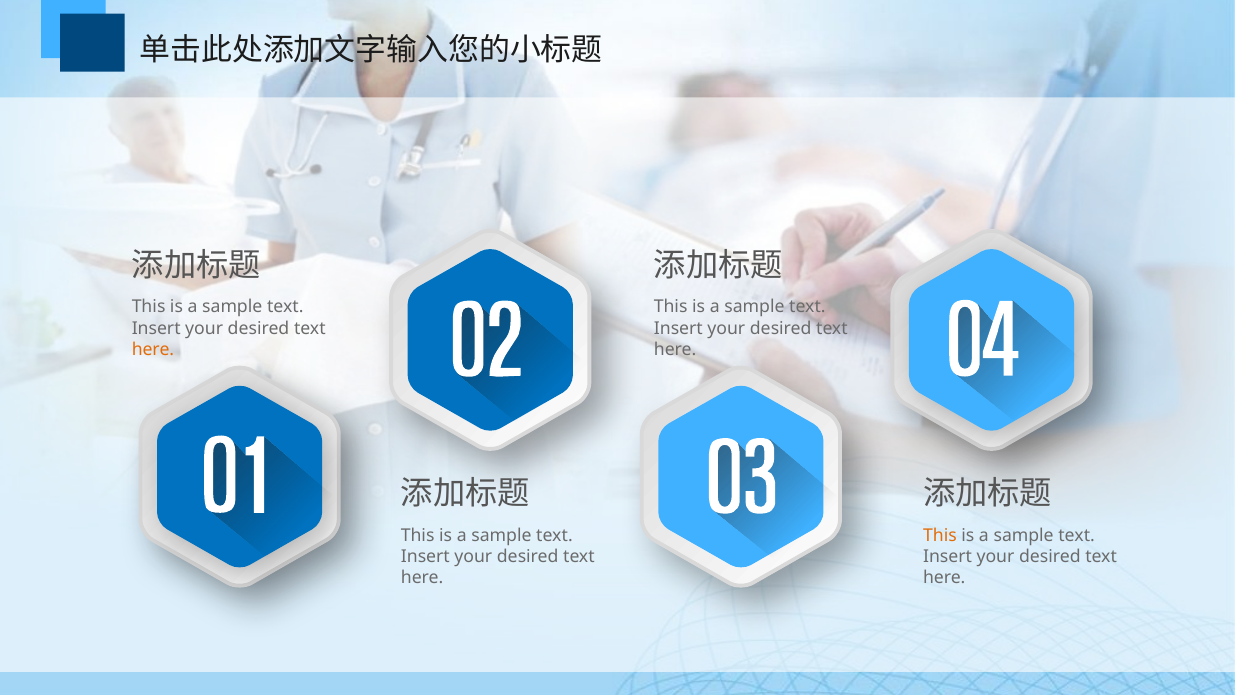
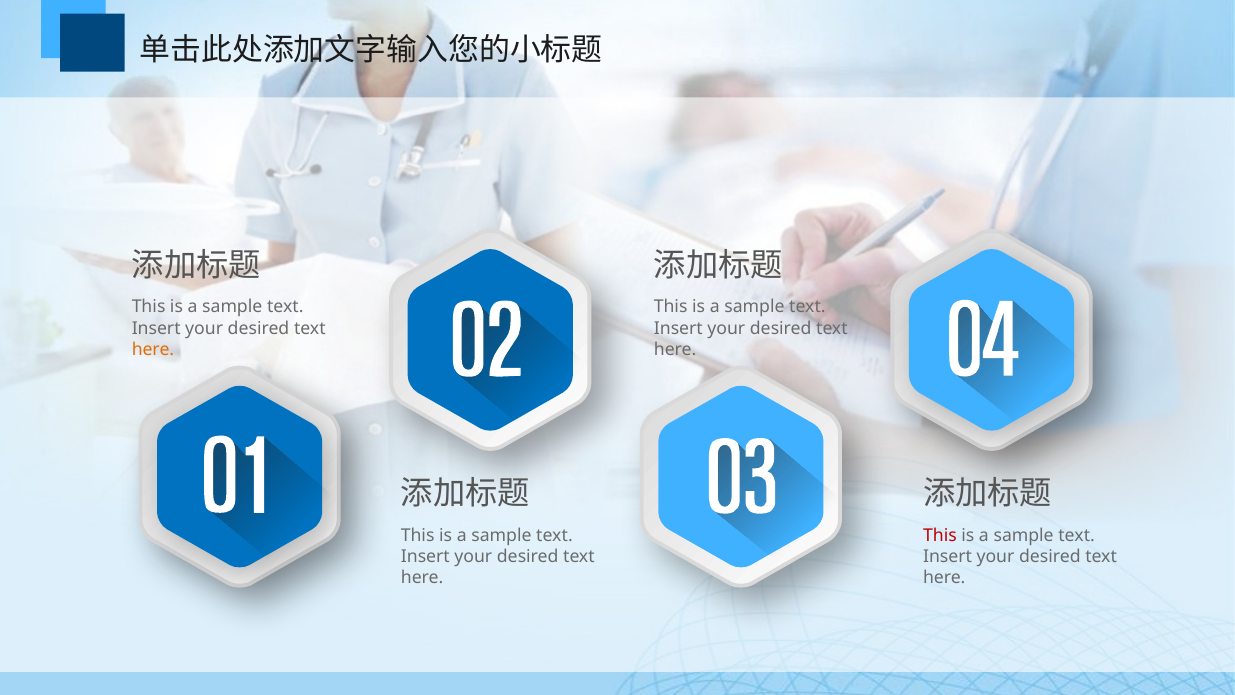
This at (940, 535) colour: orange -> red
